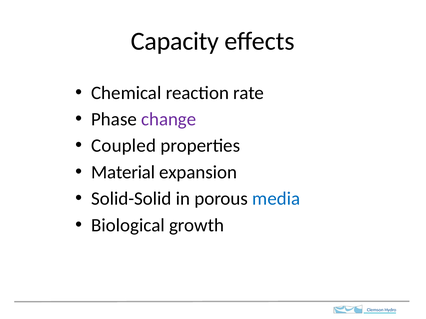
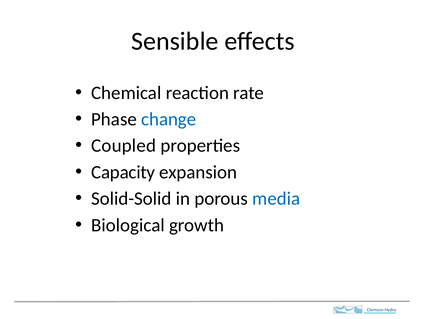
Capacity: Capacity -> Sensible
change colour: purple -> blue
Material: Material -> Capacity
